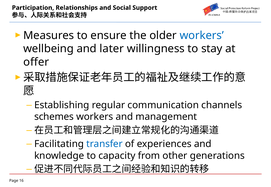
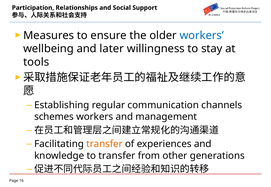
offer: offer -> tools
transfer at (104, 144) colour: blue -> orange
to capacity: capacity -> transfer
